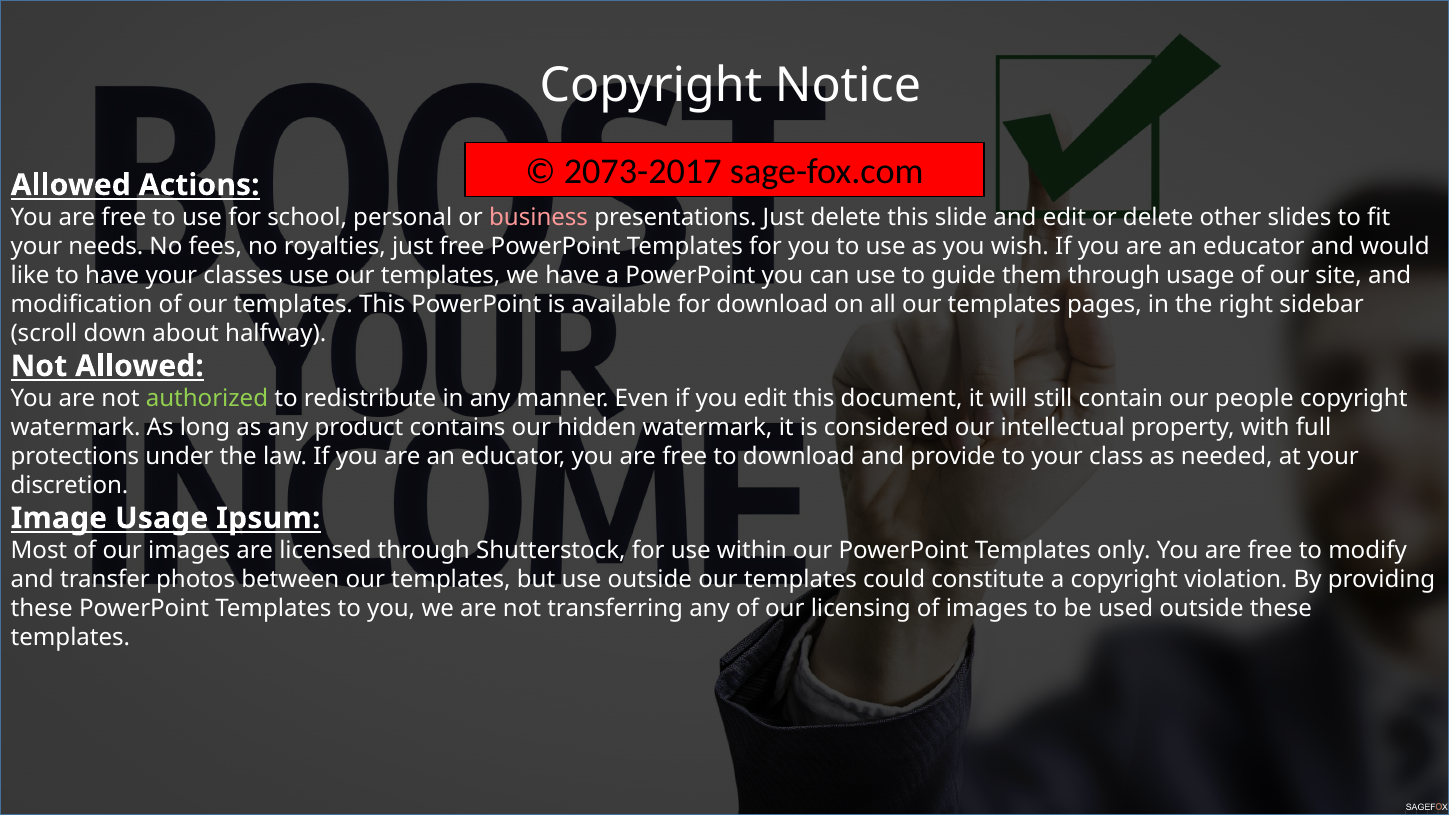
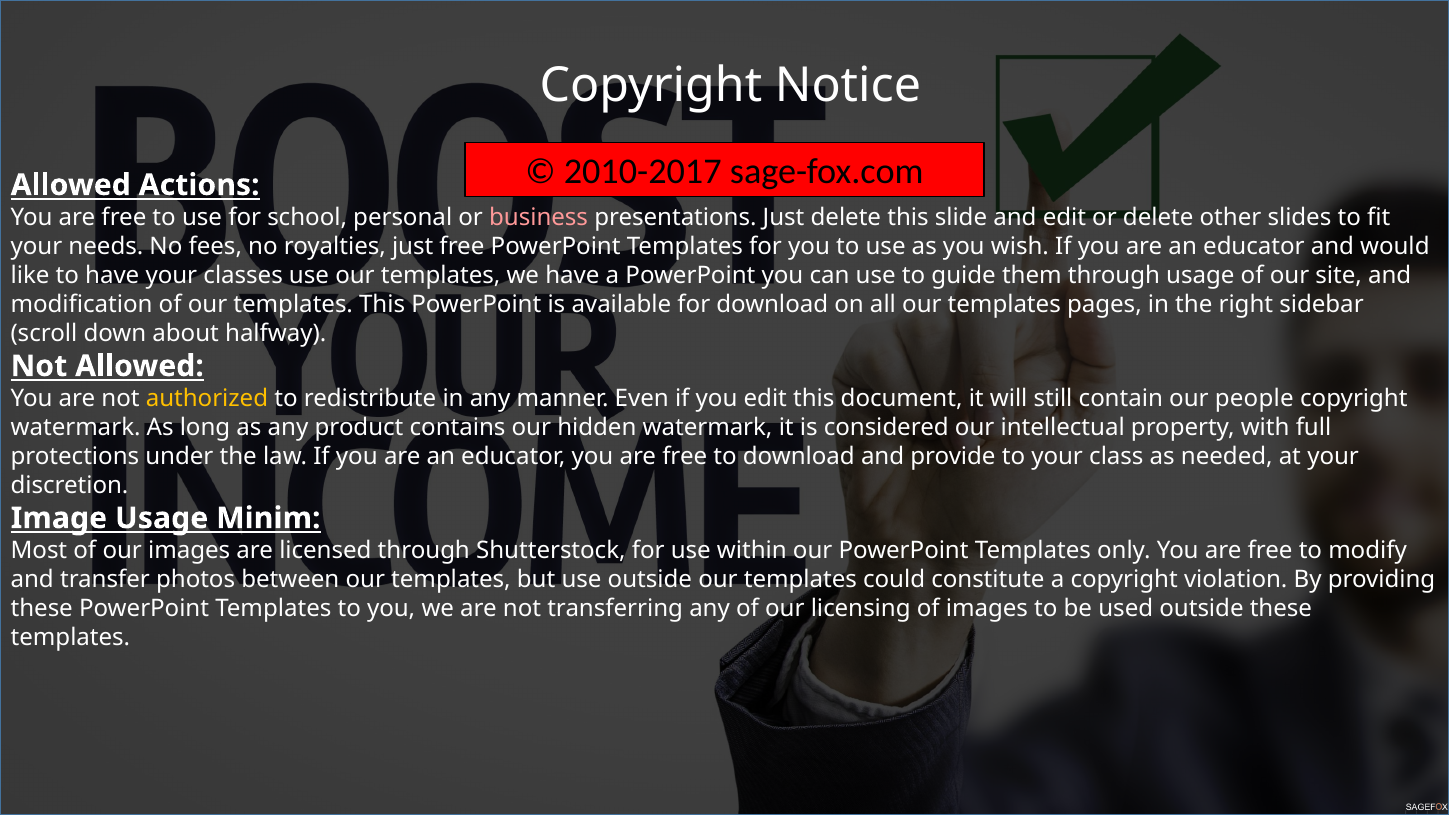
2073-2017: 2073-2017 -> 2010-2017
authorized colour: light green -> yellow
Ipsum: Ipsum -> Minim
